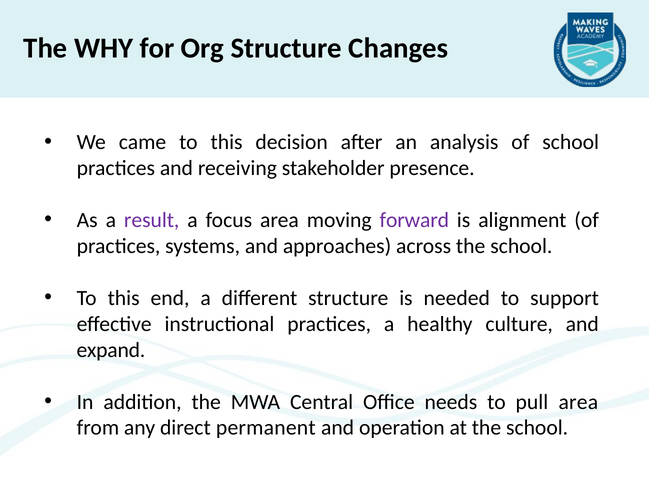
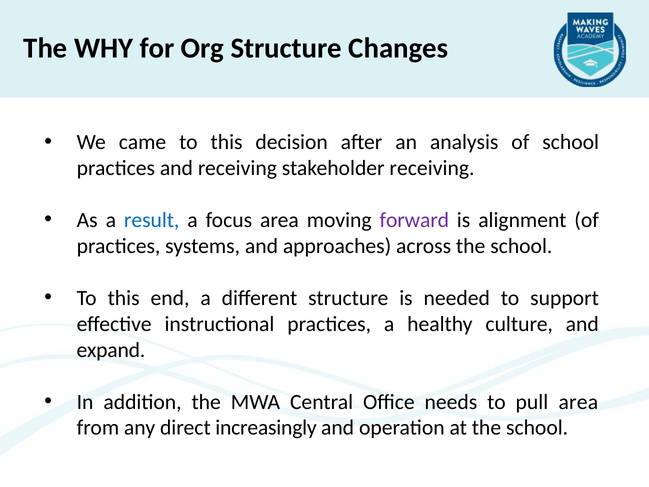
stakeholder presence: presence -> receiving
result colour: purple -> blue
permanent: permanent -> increasingly
